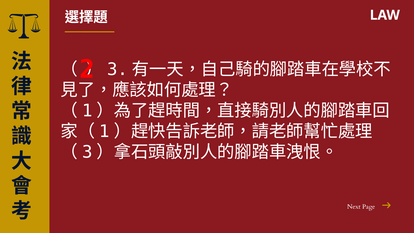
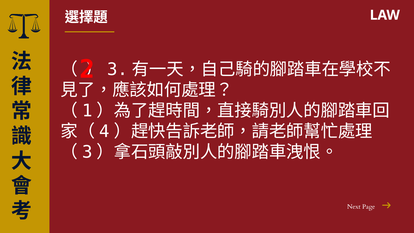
1 at (104, 131): 1 -> 4
